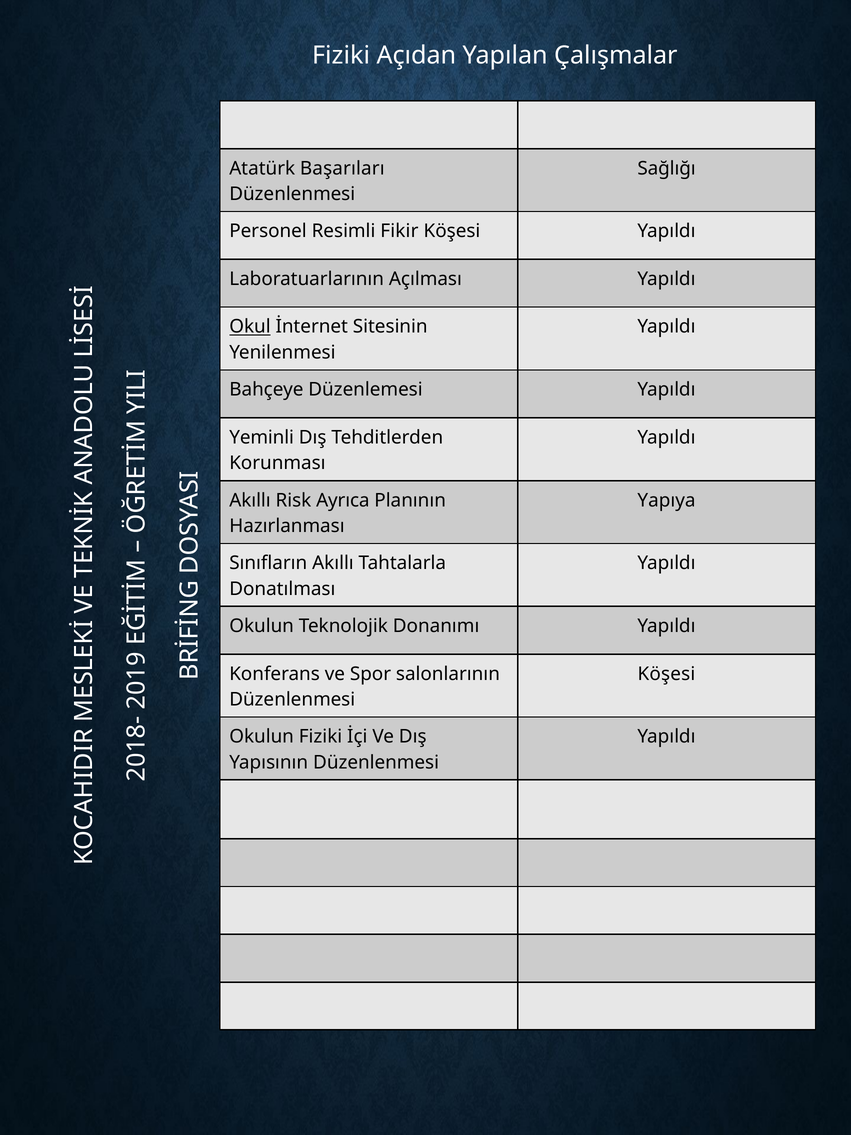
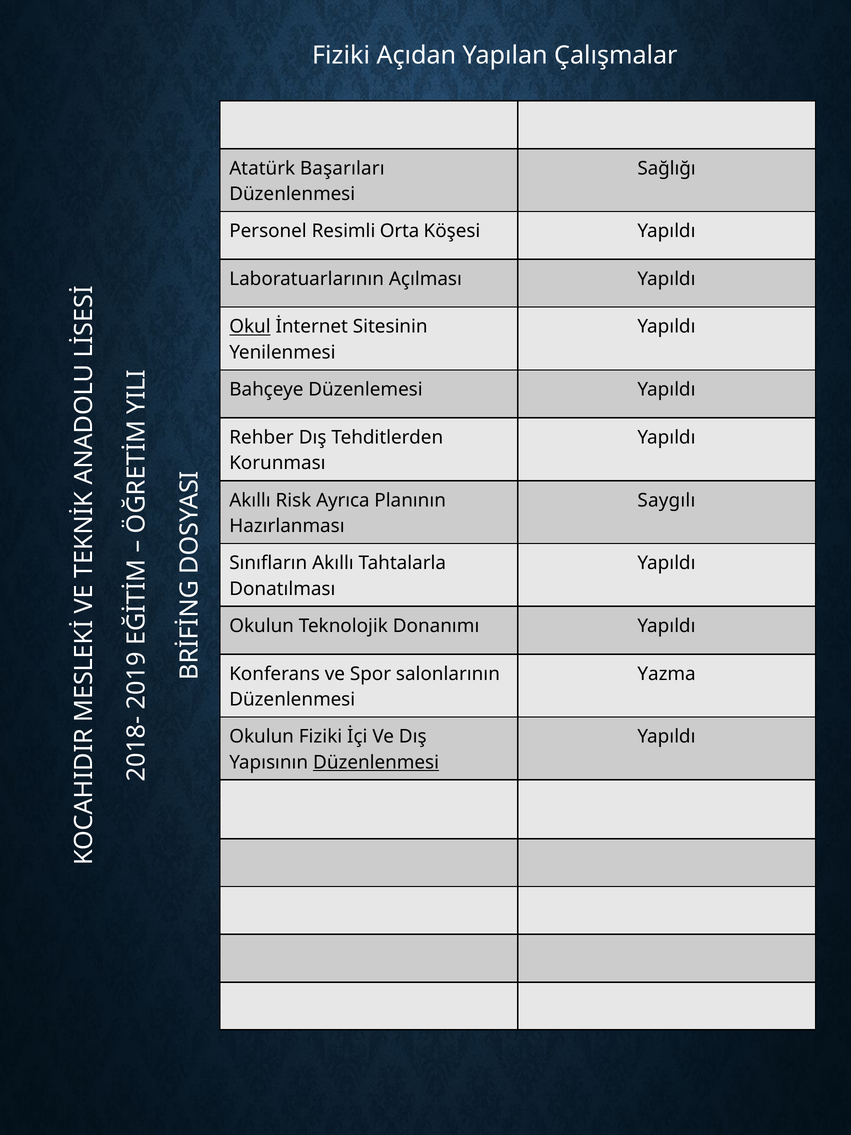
Fikir: Fikir -> Orta
Yeminli: Yeminli -> Rehber
Yapıya: Yapıya -> Saygılı
Köşesi at (666, 674): Köşesi -> Yazma
Düzenlenmesi at (376, 762) underline: none -> present
